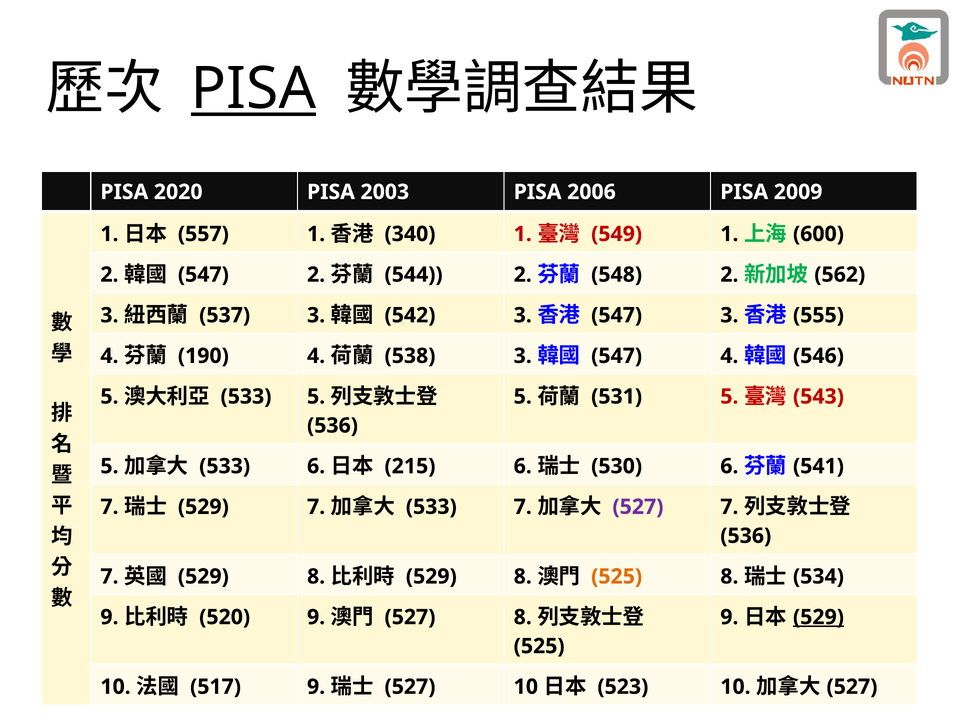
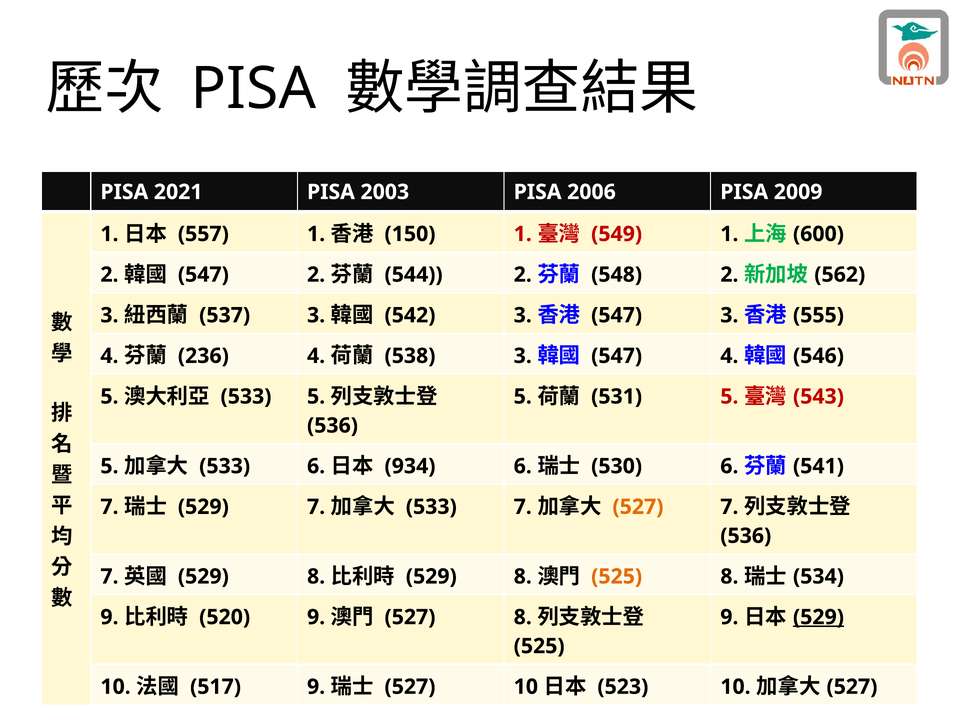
PISA at (253, 89) underline: present -> none
2020: 2020 -> 2021
340: 340 -> 150
190: 190 -> 236
215: 215 -> 934
527 at (638, 506) colour: purple -> orange
